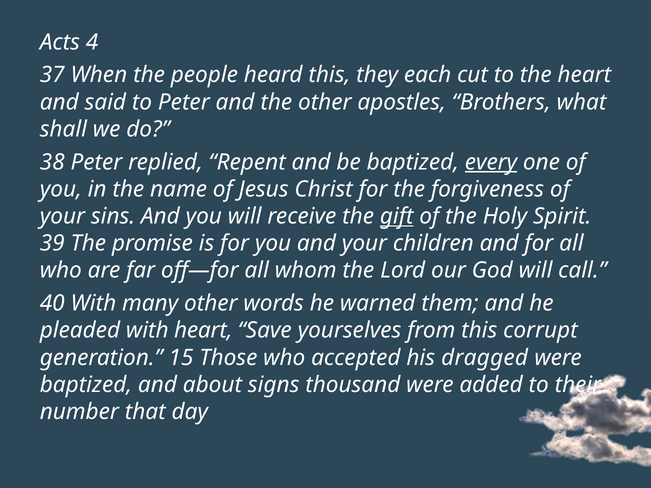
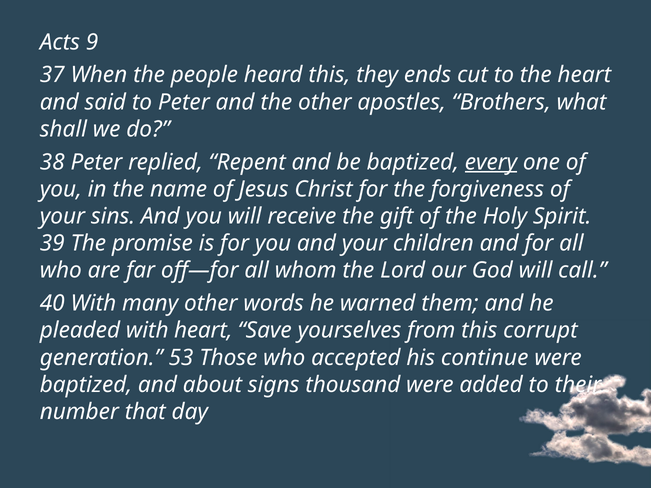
4: 4 -> 9
each: each -> ends
gift underline: present -> none
15: 15 -> 53
dragged: dragged -> continue
